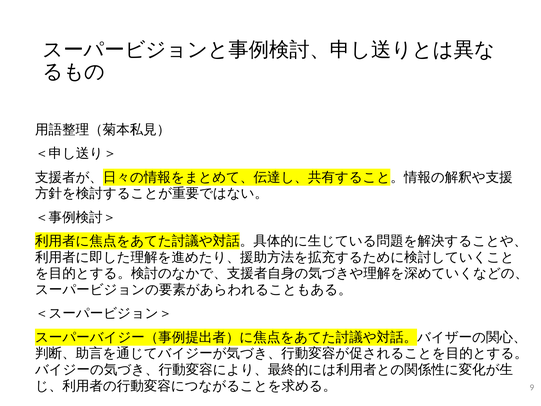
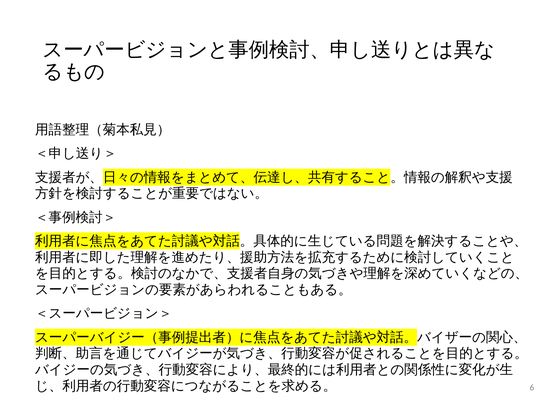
9: 9 -> 6
